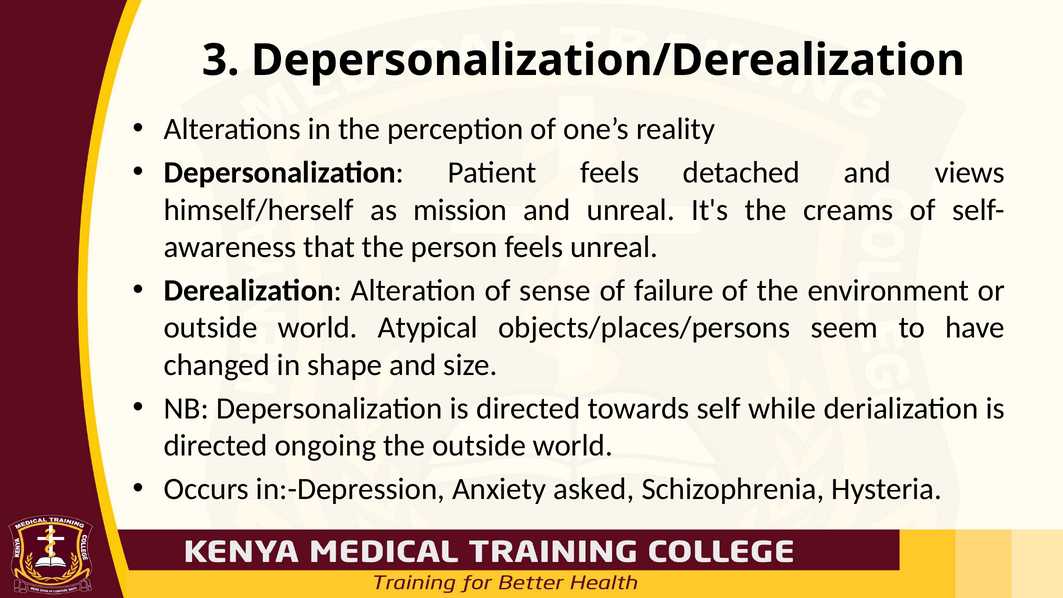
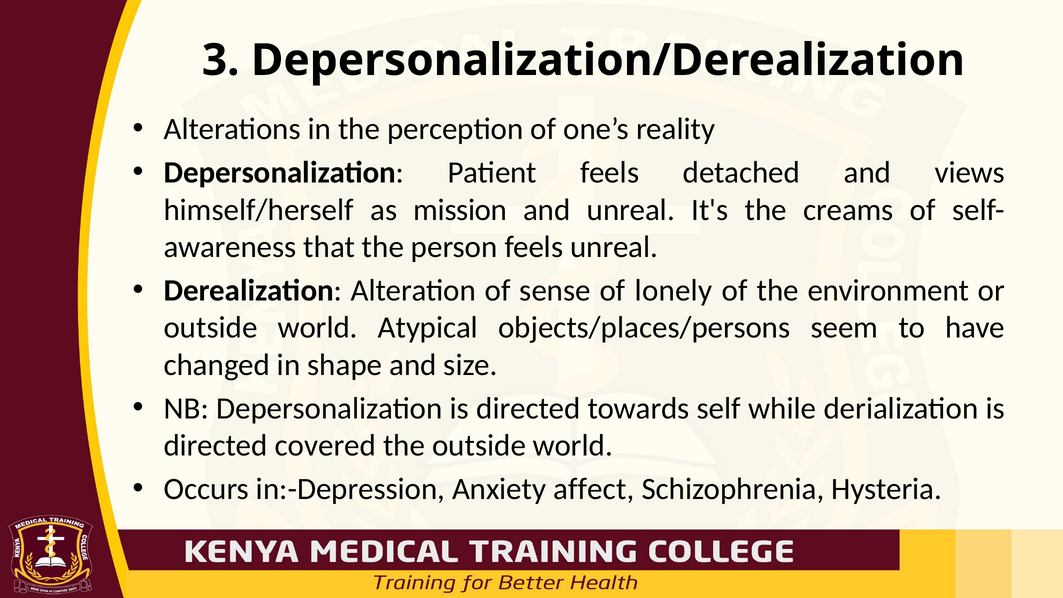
failure: failure -> lonely
ongoing: ongoing -> covered
asked: asked -> affect
